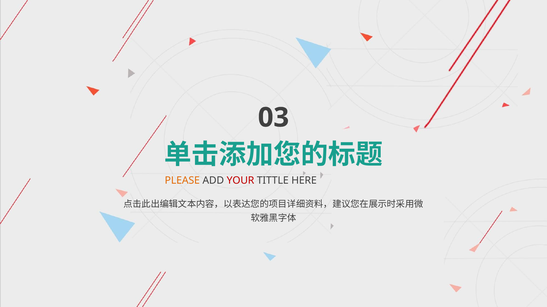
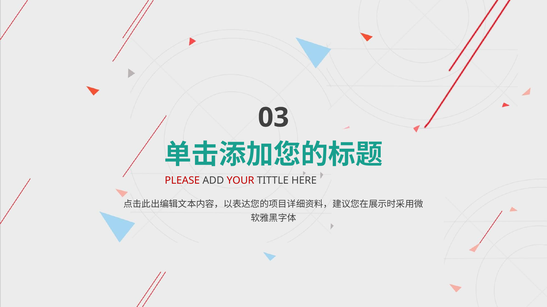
PLEASE colour: orange -> red
